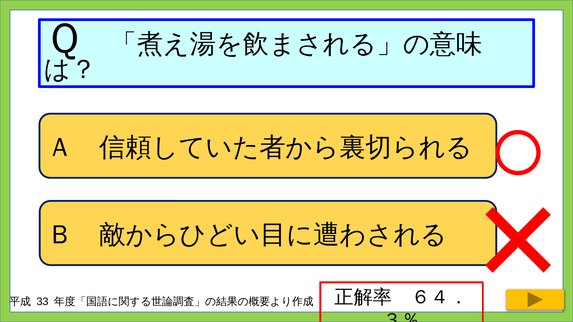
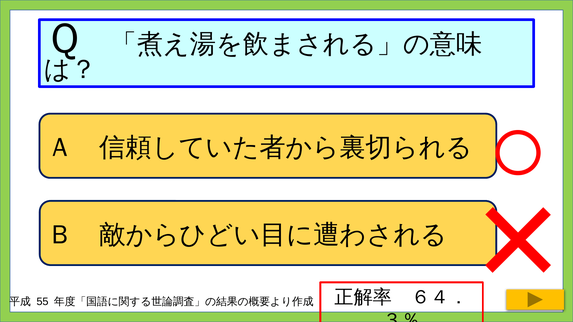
33: 33 -> 55
